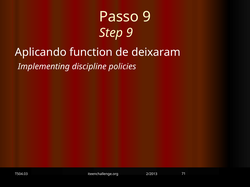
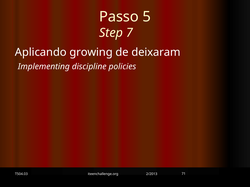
Passo 9: 9 -> 5
Step 9: 9 -> 7
function: function -> growing
